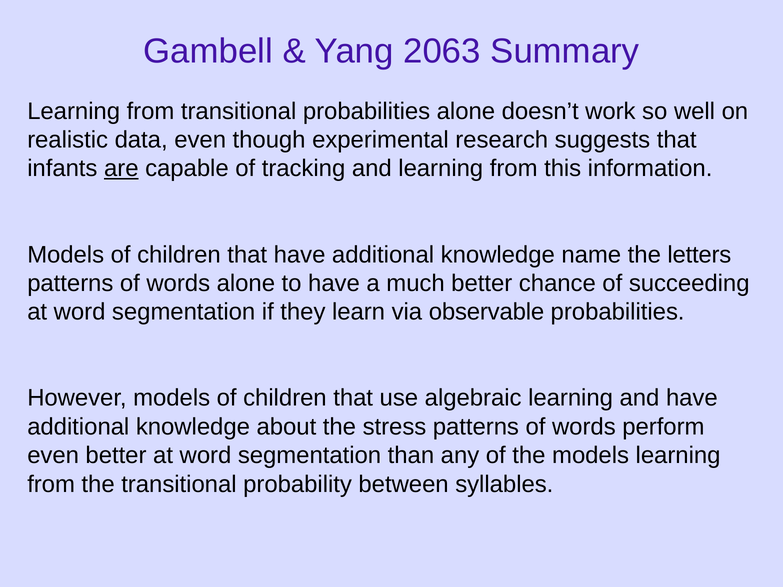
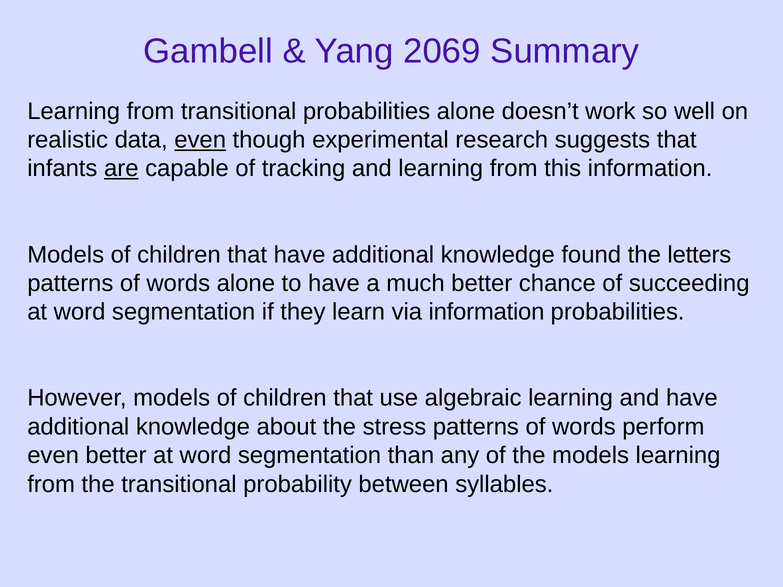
2063: 2063 -> 2069
even at (200, 140) underline: none -> present
name: name -> found
via observable: observable -> information
